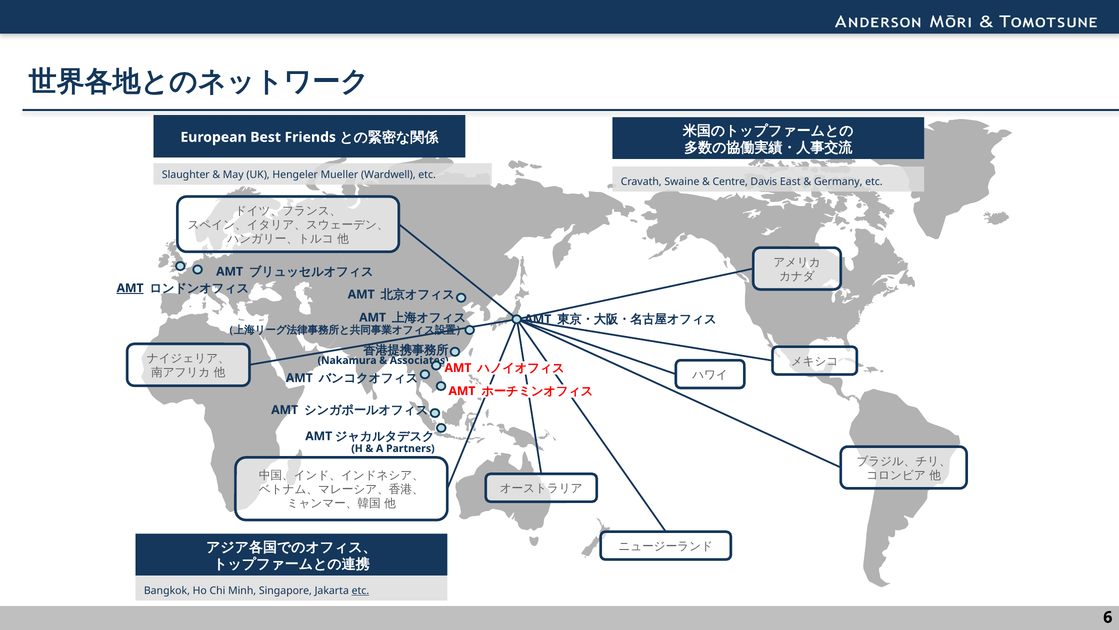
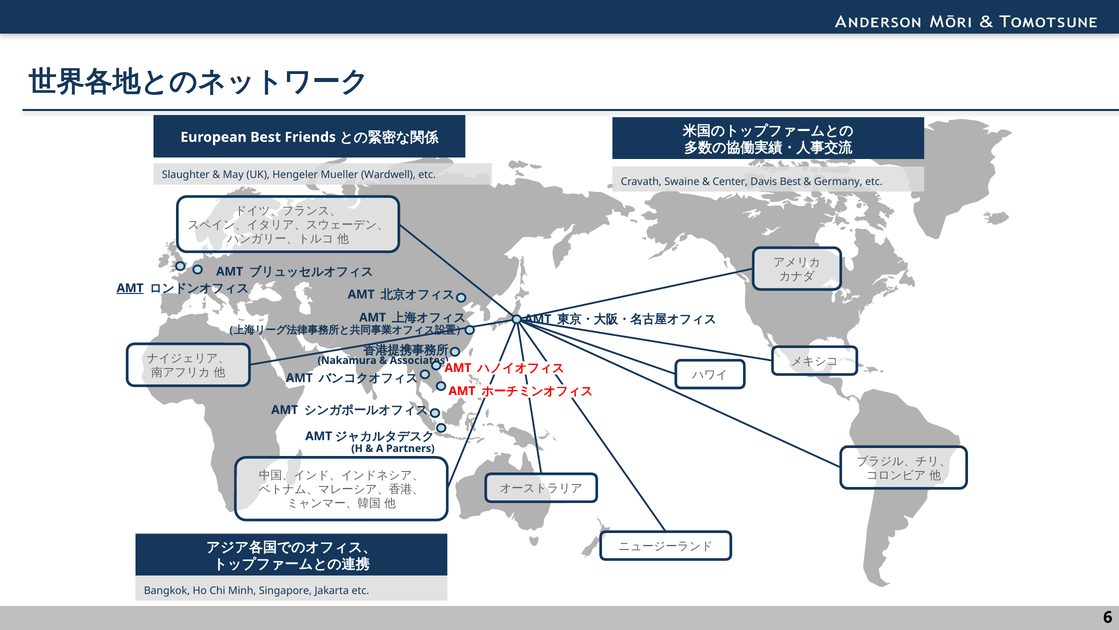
Centre: Centre -> Center
Davis East: East -> Best
etc at (360, 590) underline: present -> none
